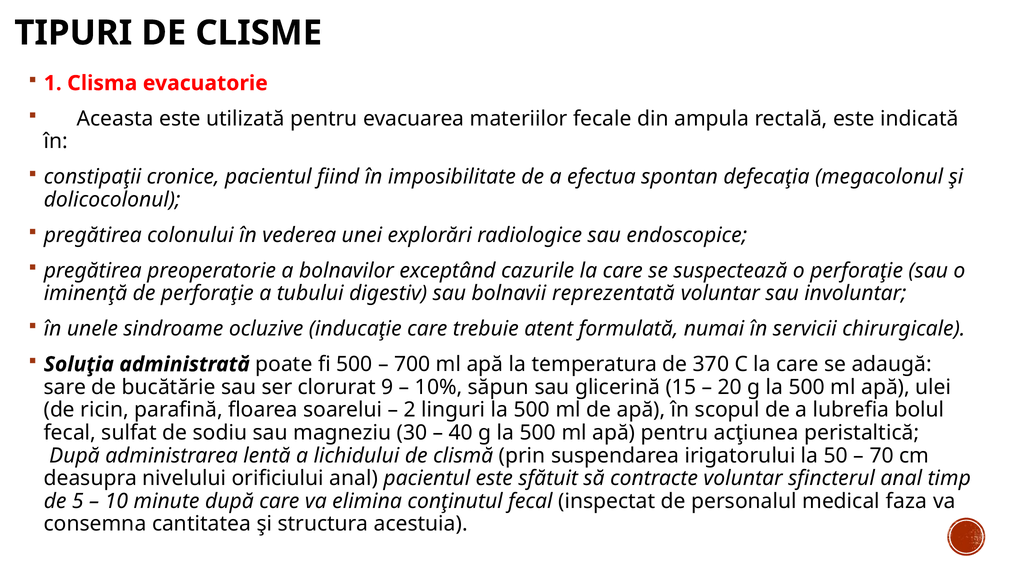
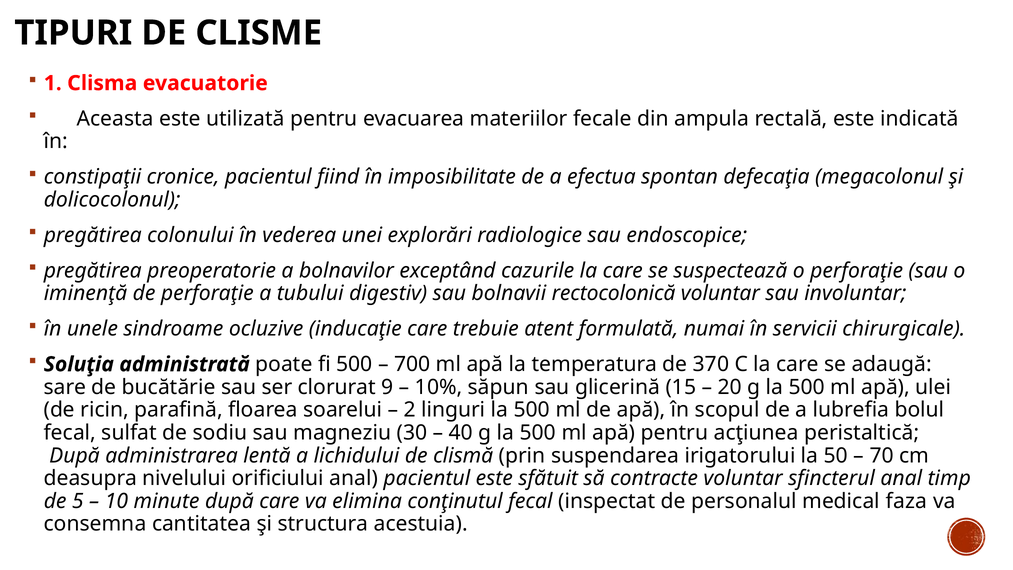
reprezentată: reprezentată -> rectocolonică
